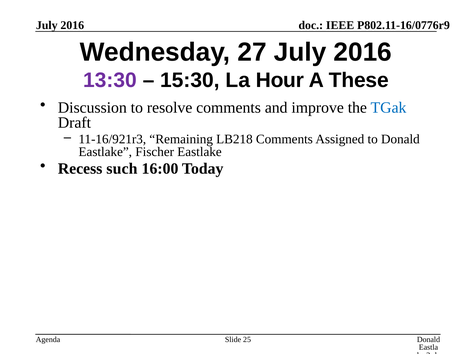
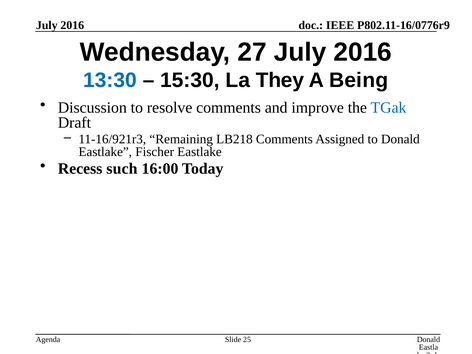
13:30 colour: purple -> blue
Hour: Hour -> They
These: These -> Being
